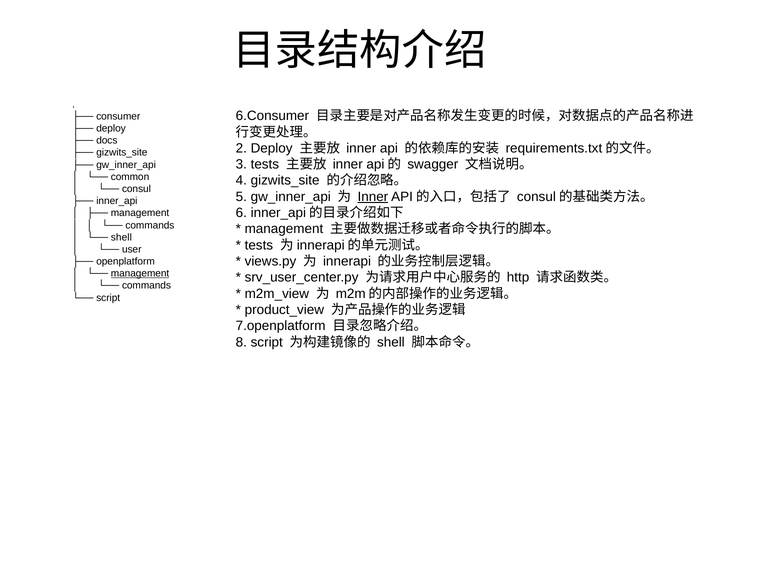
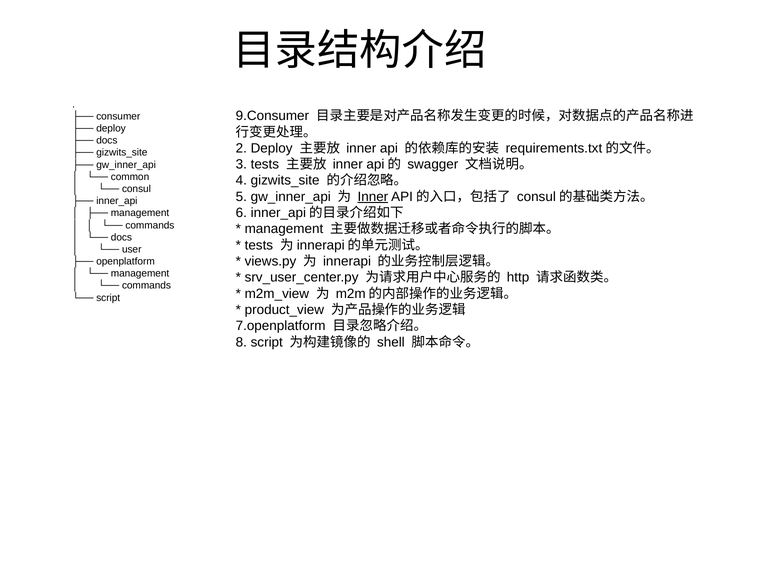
6.Consumer: 6.Consumer -> 9.Consumer
shell at (121, 237): shell -> docs
management at (140, 274) underline: present -> none
